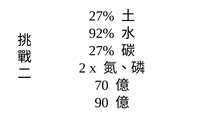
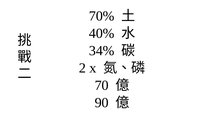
27% at (102, 16): 27% -> 70%
92%: 92% -> 40%
27% at (102, 51): 27% -> 34%
